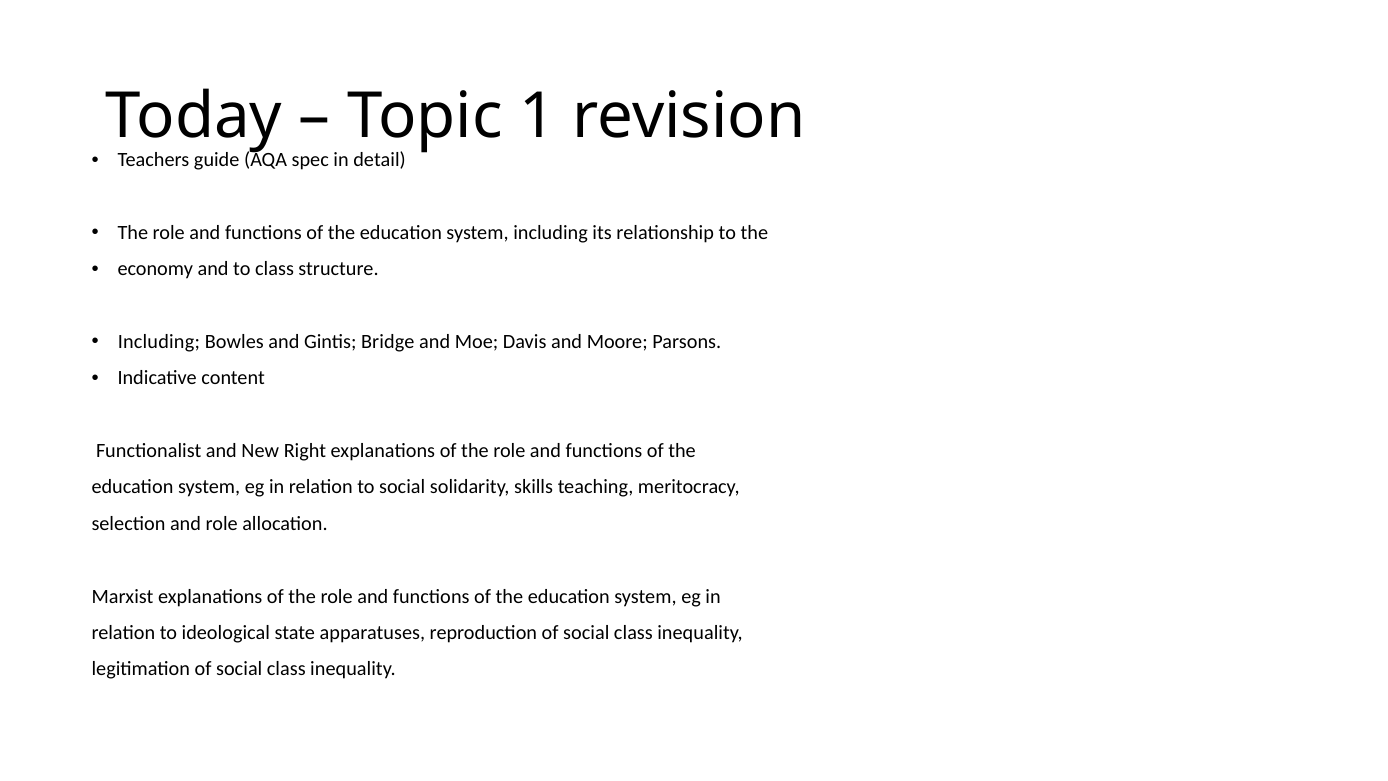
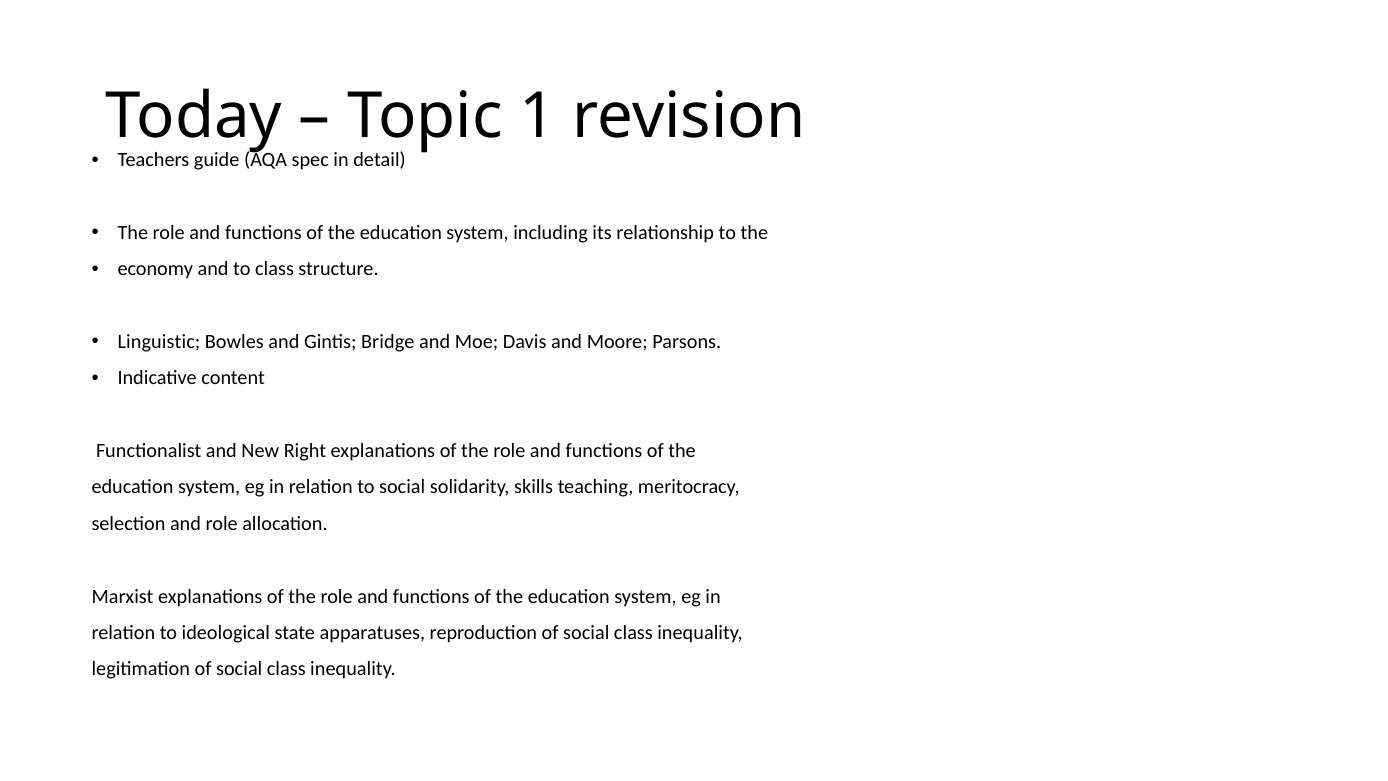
Including at (159, 342): Including -> Linguistic
